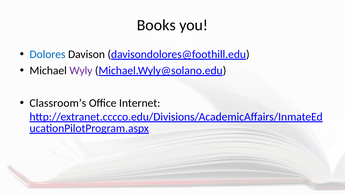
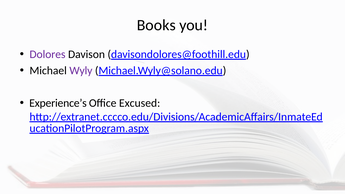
Dolores colour: blue -> purple
Classroom’s: Classroom’s -> Experience’s
Internet: Internet -> Excused
